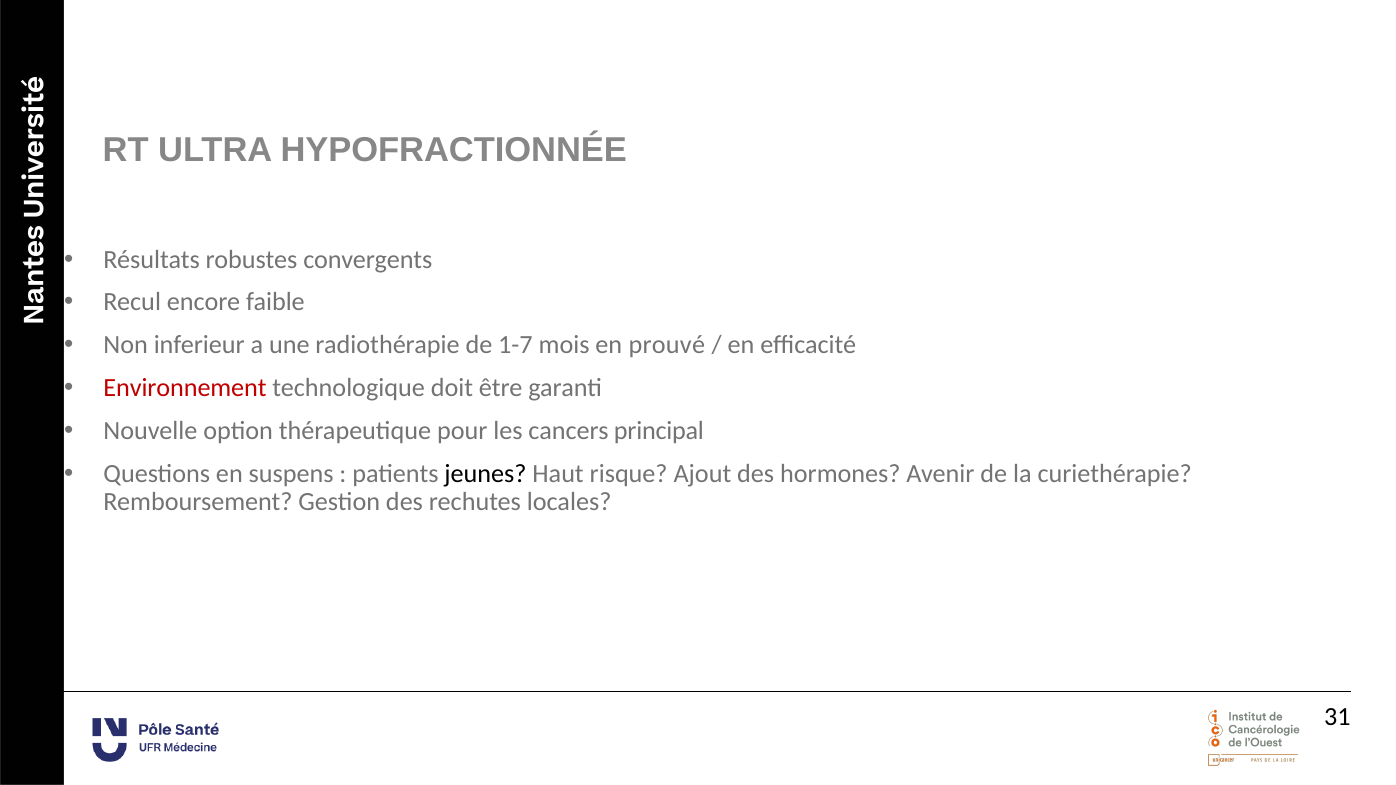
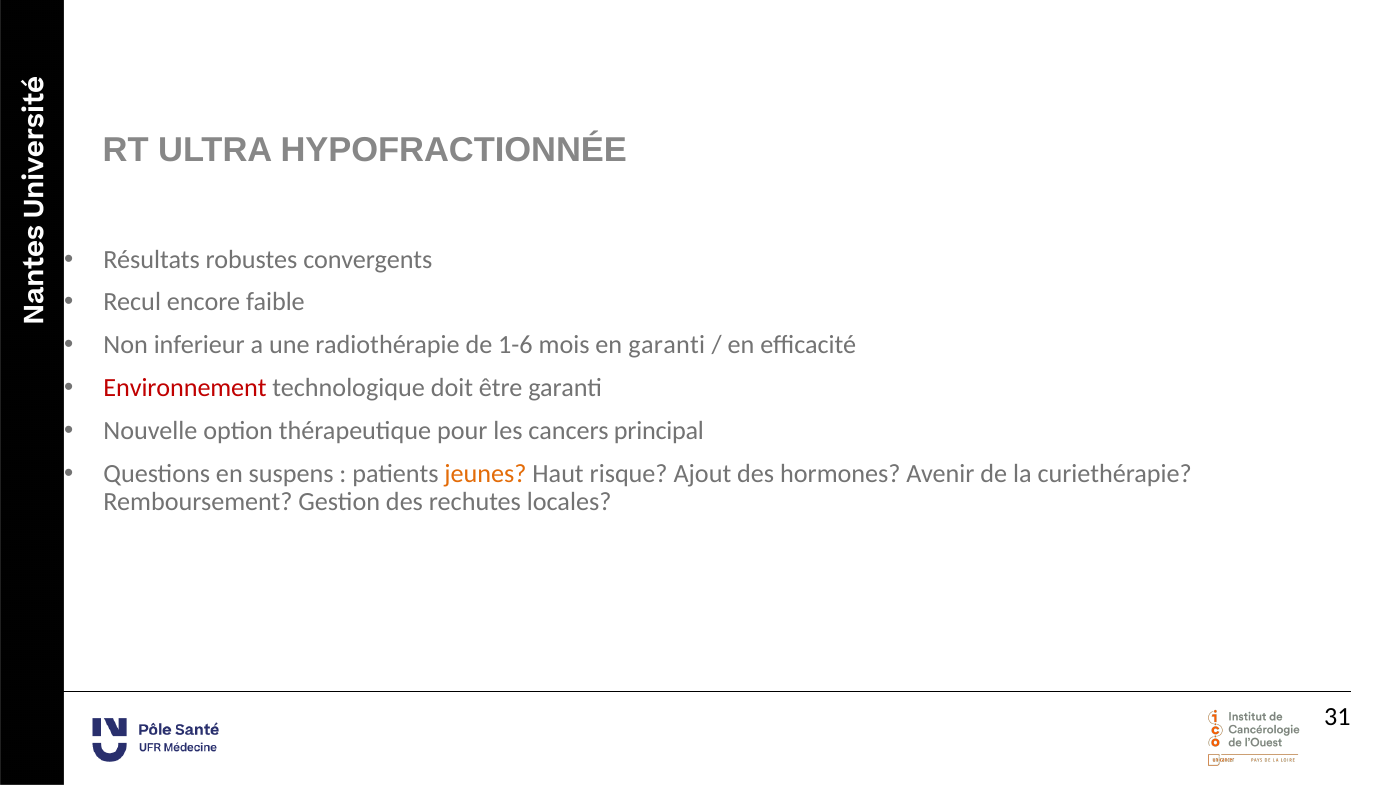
1-7: 1-7 -> 1-6
en prouvé: prouvé -> garanti
jeunes colour: black -> orange
